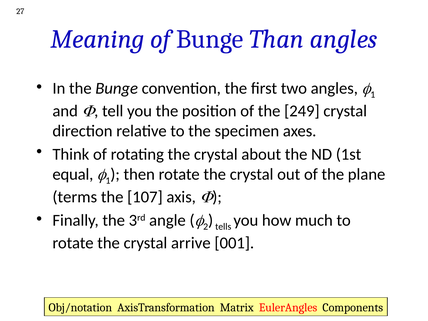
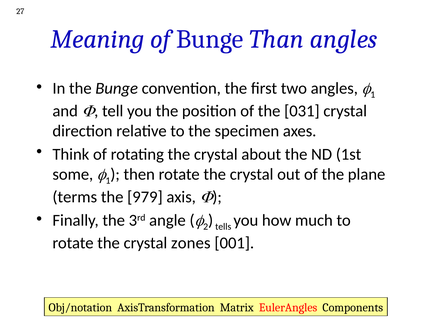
249: 249 -> 031
equal: equal -> some
107: 107 -> 979
arrive: arrive -> zones
